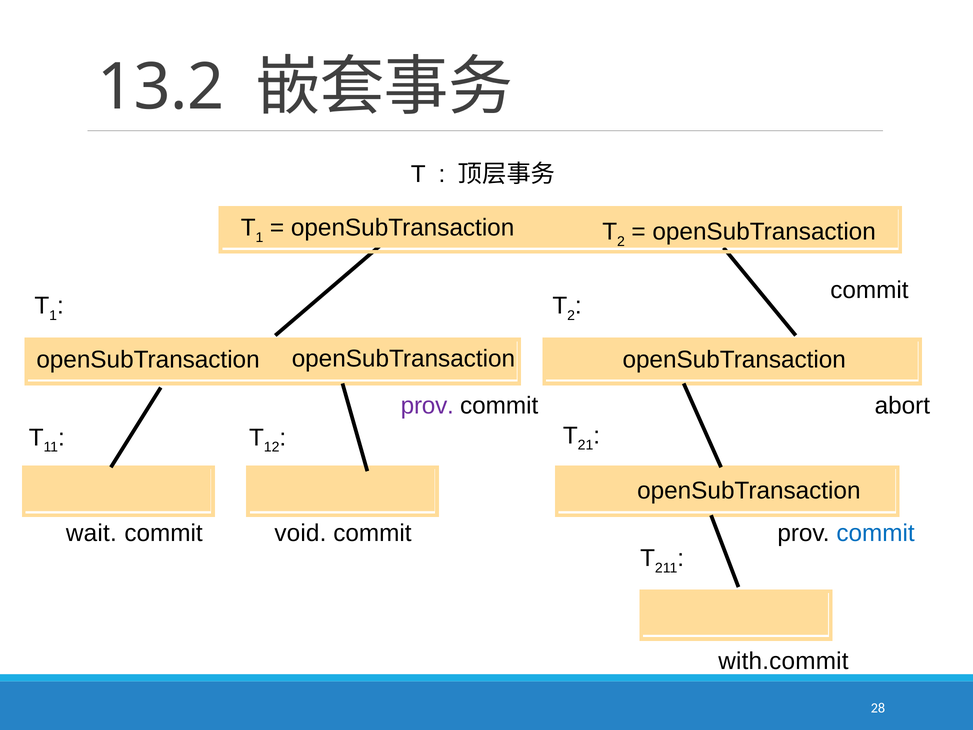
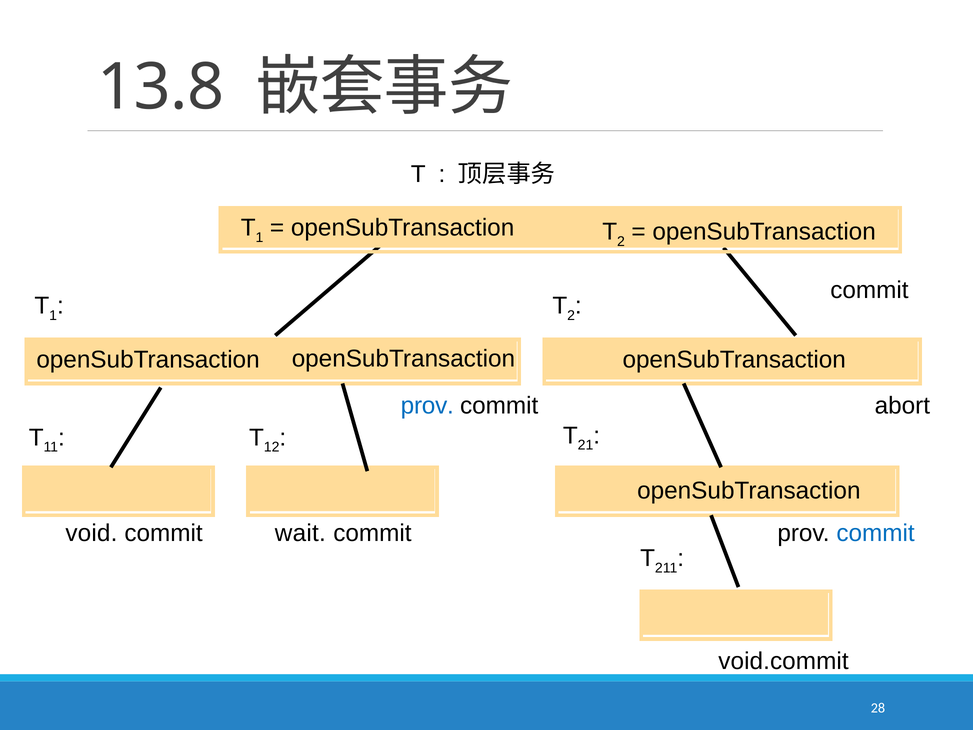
13.2: 13.2 -> 13.8
prov at (427, 406) colour: purple -> blue
wait: wait -> void
void: void -> wait
with.commit: with.commit -> void.commit
